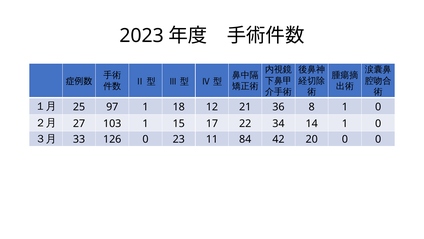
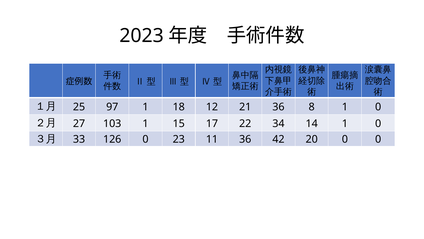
11 84: 84 -> 36
